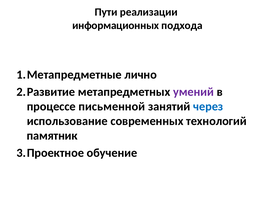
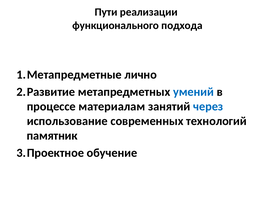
информационных: информационных -> функционального
умений colour: purple -> blue
письменной: письменной -> материалам
